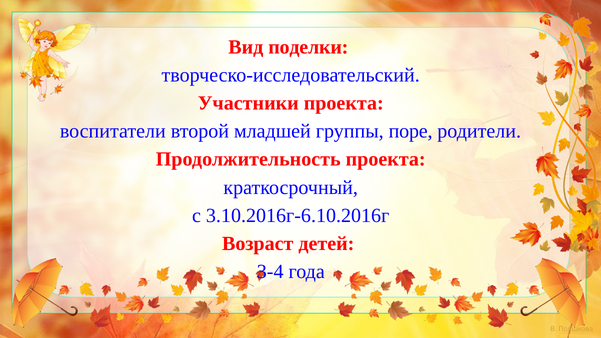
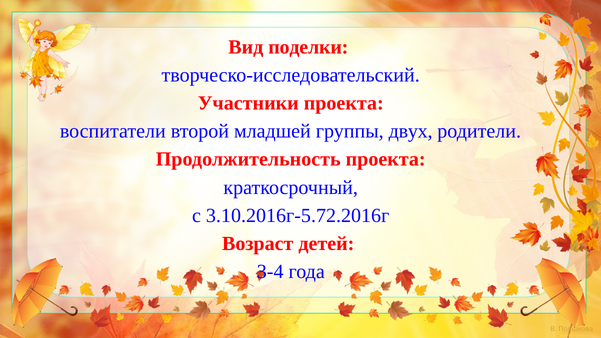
поре: поре -> двух
3.10.2016г-6.10.2016г: 3.10.2016г-6.10.2016г -> 3.10.2016г-5.72.2016г
